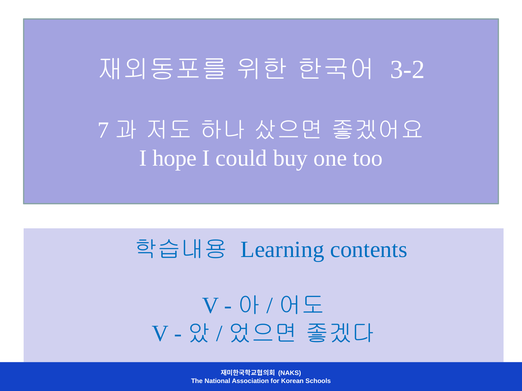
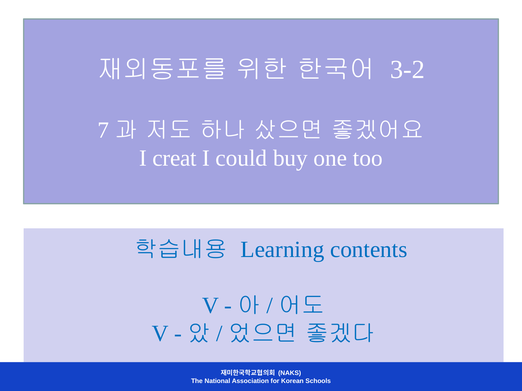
hope: hope -> creat
